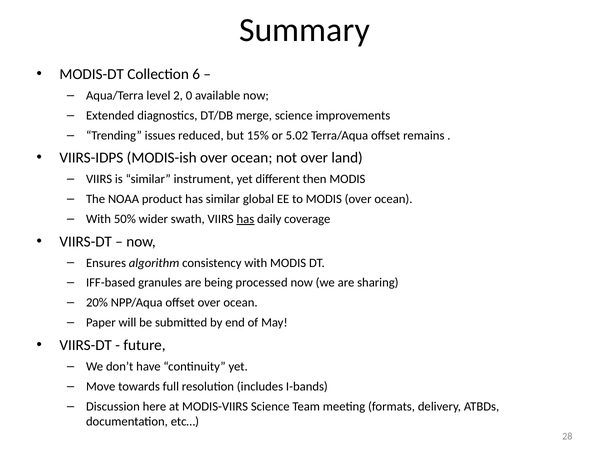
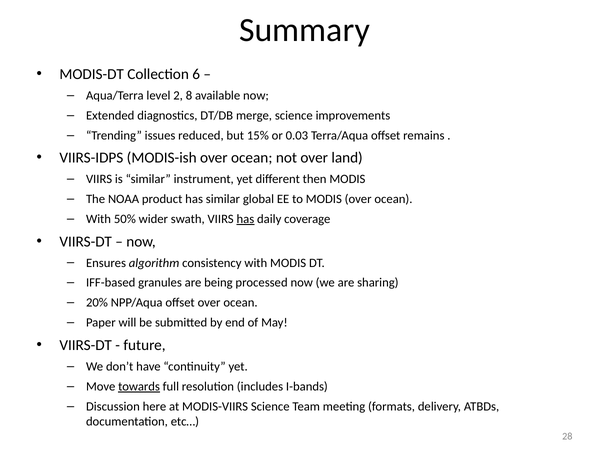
0: 0 -> 8
5.02: 5.02 -> 0.03
towards underline: none -> present
